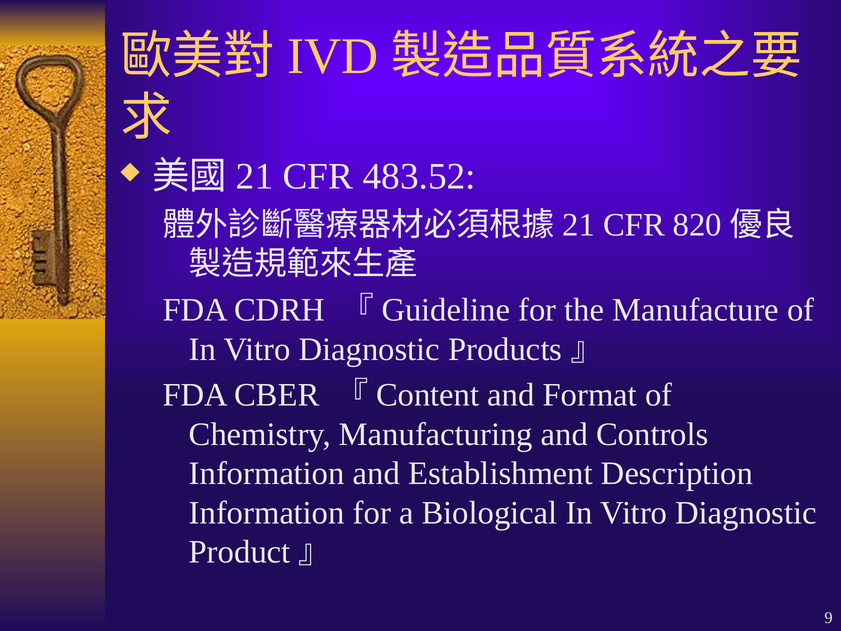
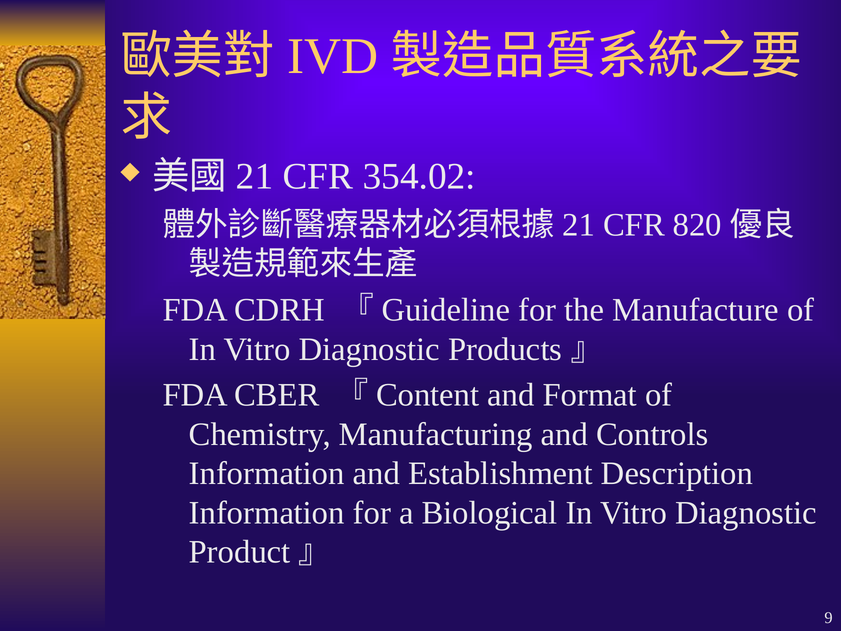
483.52: 483.52 -> 354.02
